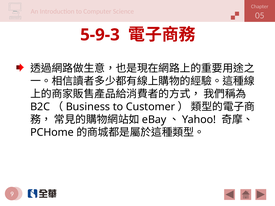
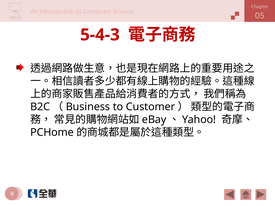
5-9-3: 5-9-3 -> 5-4-3
